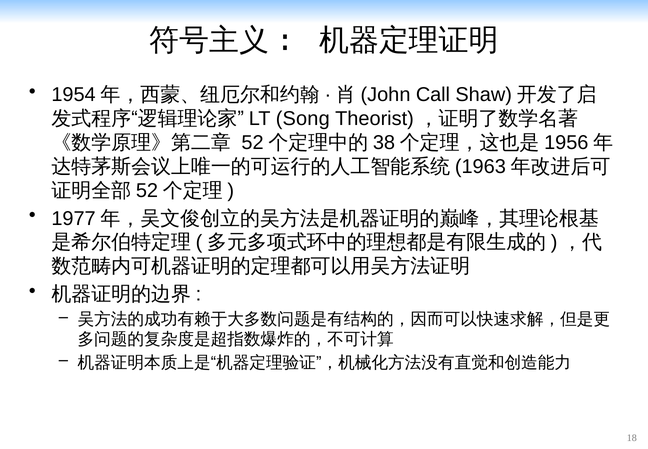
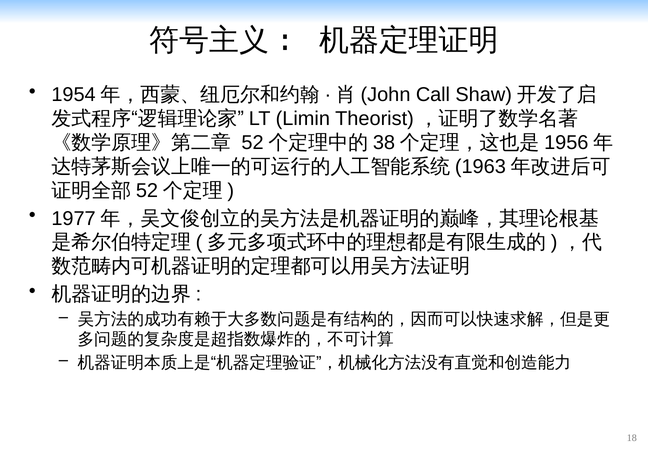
Song: Song -> Limin
